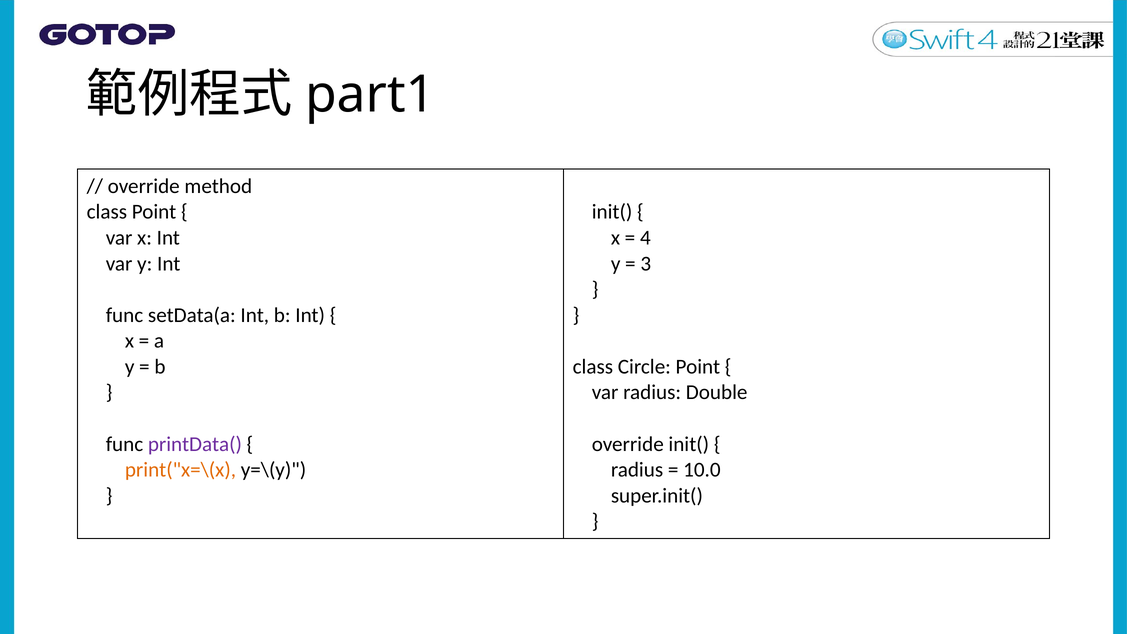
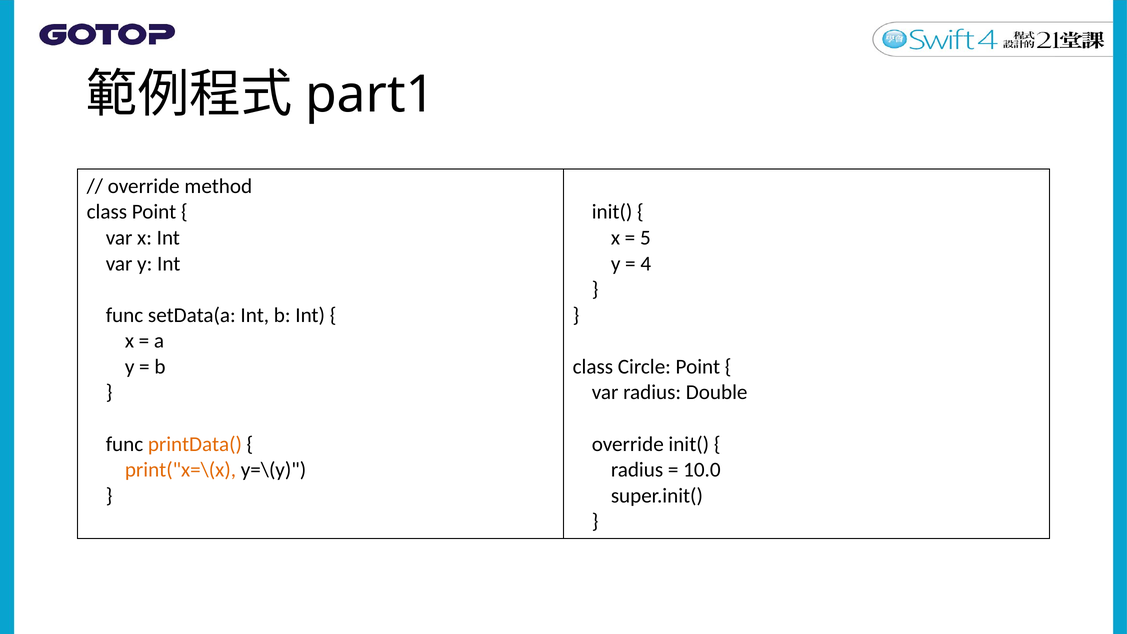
4: 4 -> 5
3: 3 -> 4
printData( colour: purple -> orange
